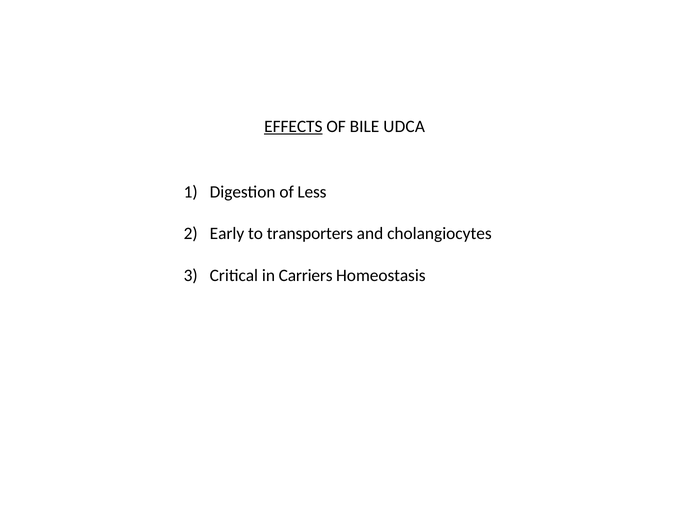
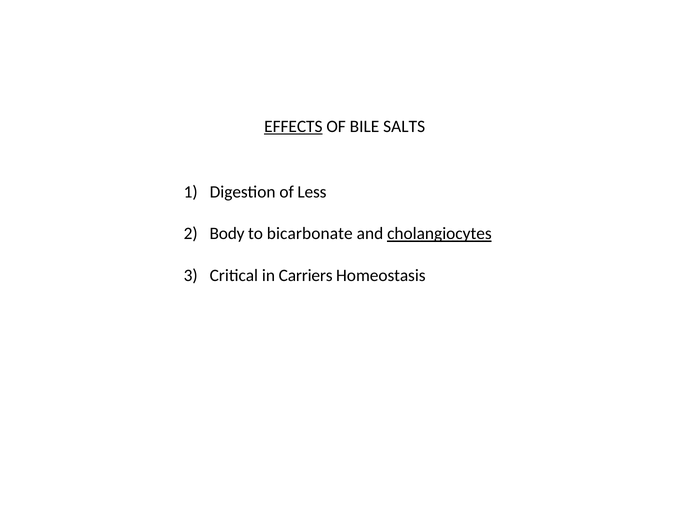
UDCA: UDCA -> SALTS
Early: Early -> Body
transporters: transporters -> bicarbonate
cholangiocytes underline: none -> present
